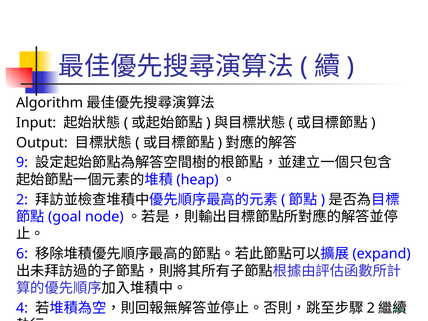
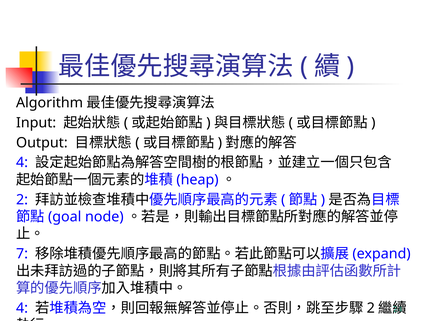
9 at (22, 163): 9 -> 4
6: 6 -> 7
